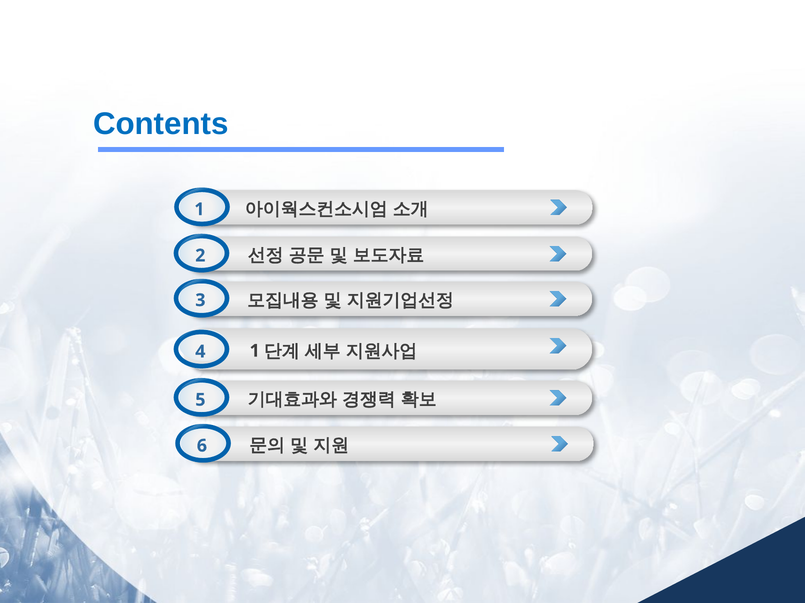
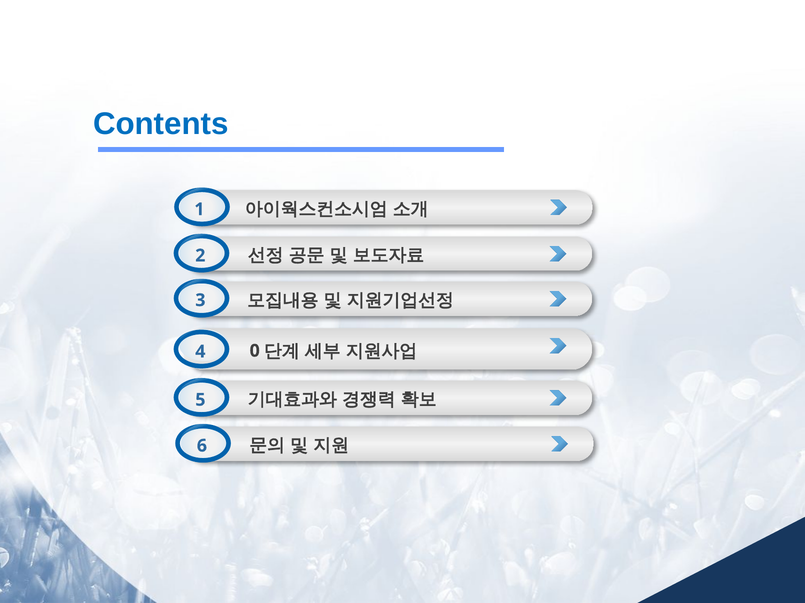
4 1: 1 -> 0
